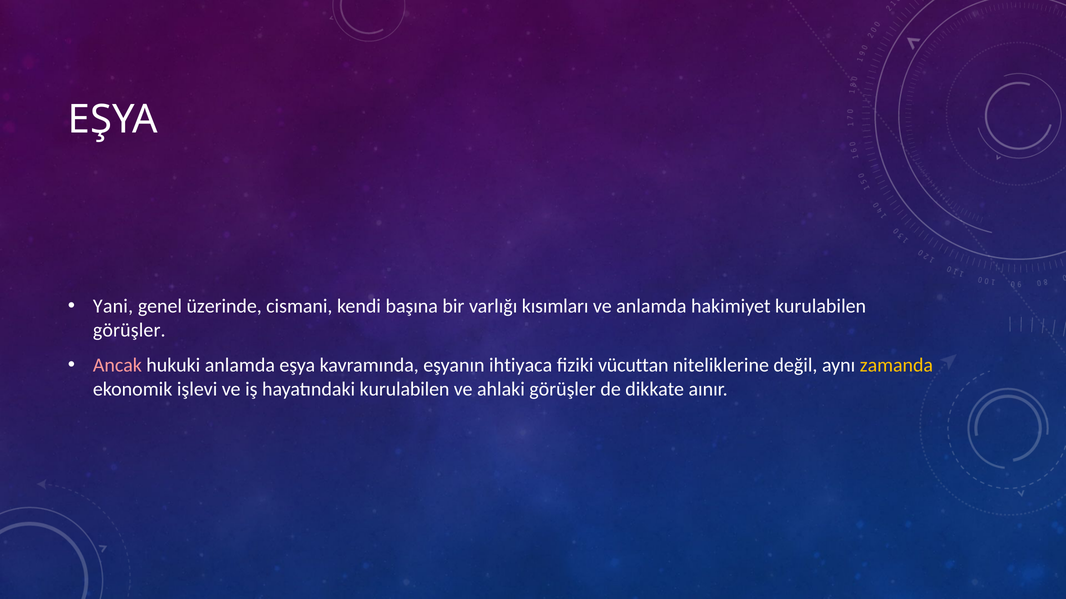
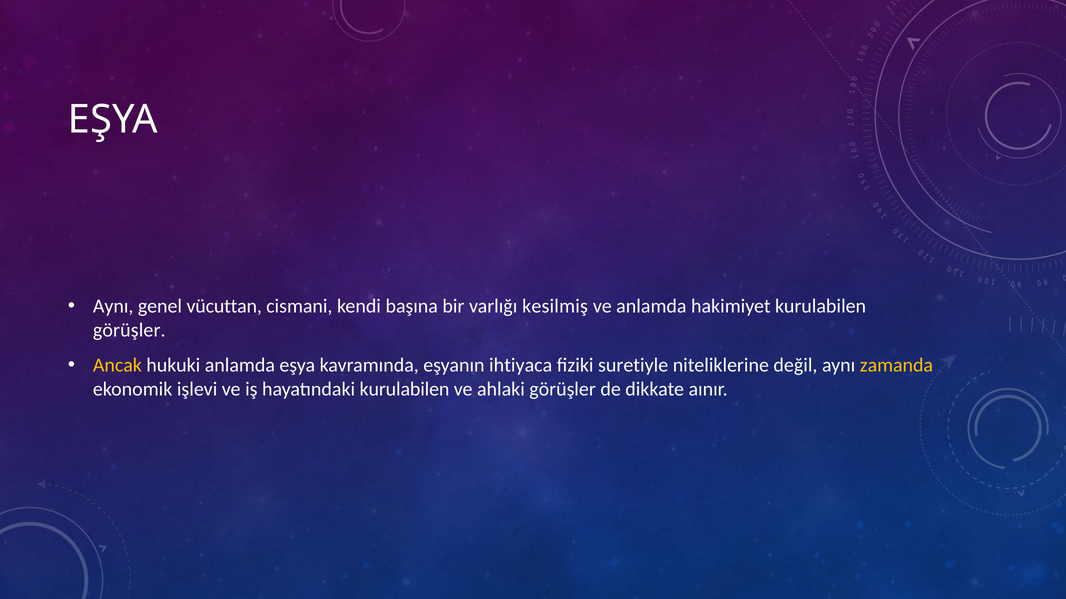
Yani at (113, 307): Yani -> Aynı
üzerinde: üzerinde -> vücuttan
kısımları: kısımları -> kesilmiş
Ancak colour: pink -> yellow
vücuttan: vücuttan -> suretiyle
